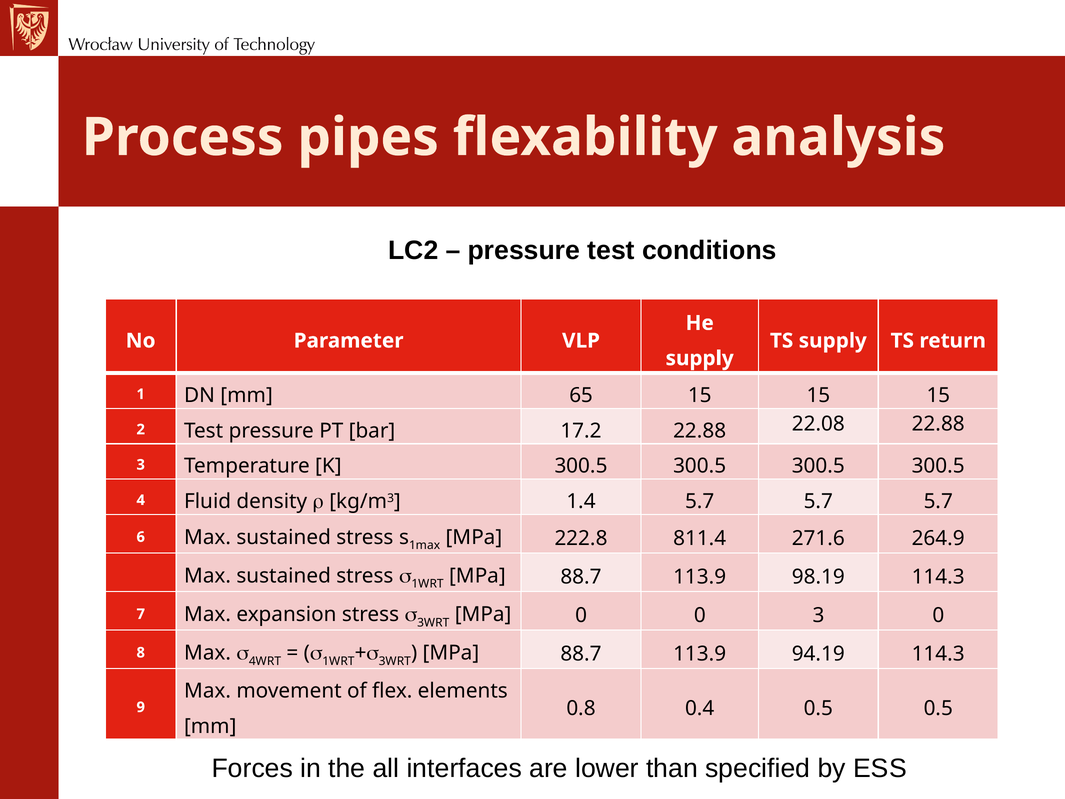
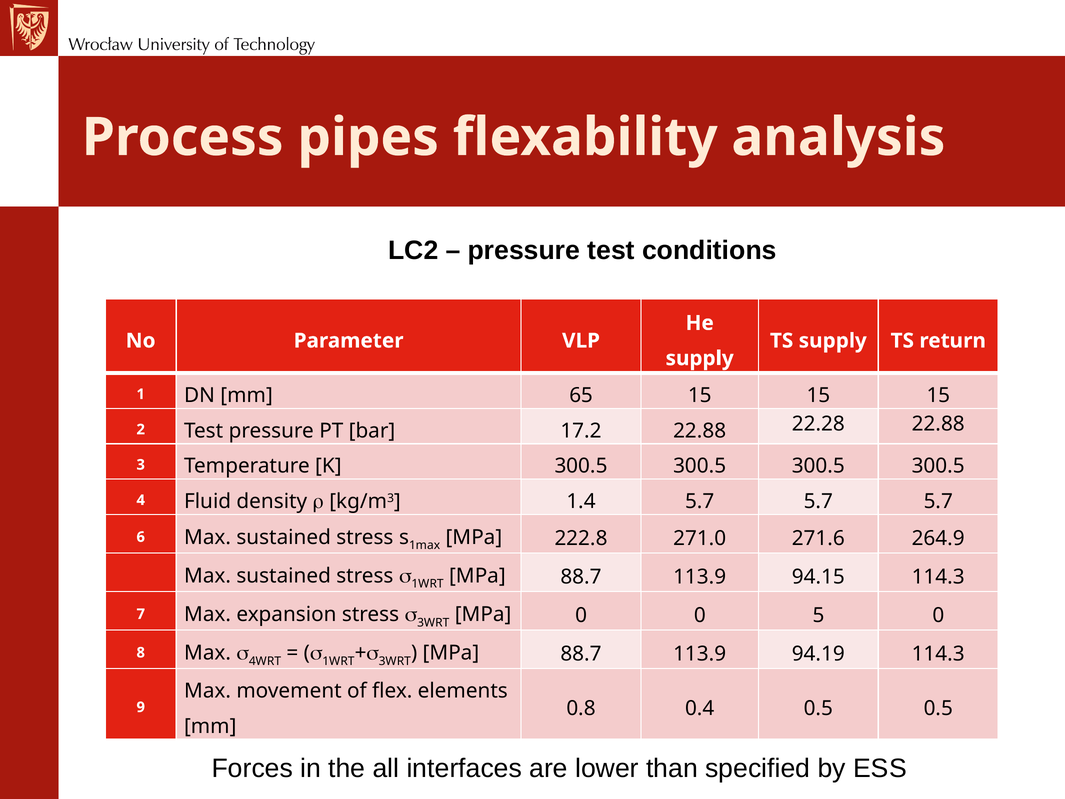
22.08: 22.08 -> 22.28
811.4: 811.4 -> 271.0
98.19: 98.19 -> 94.15
0 3: 3 -> 5
